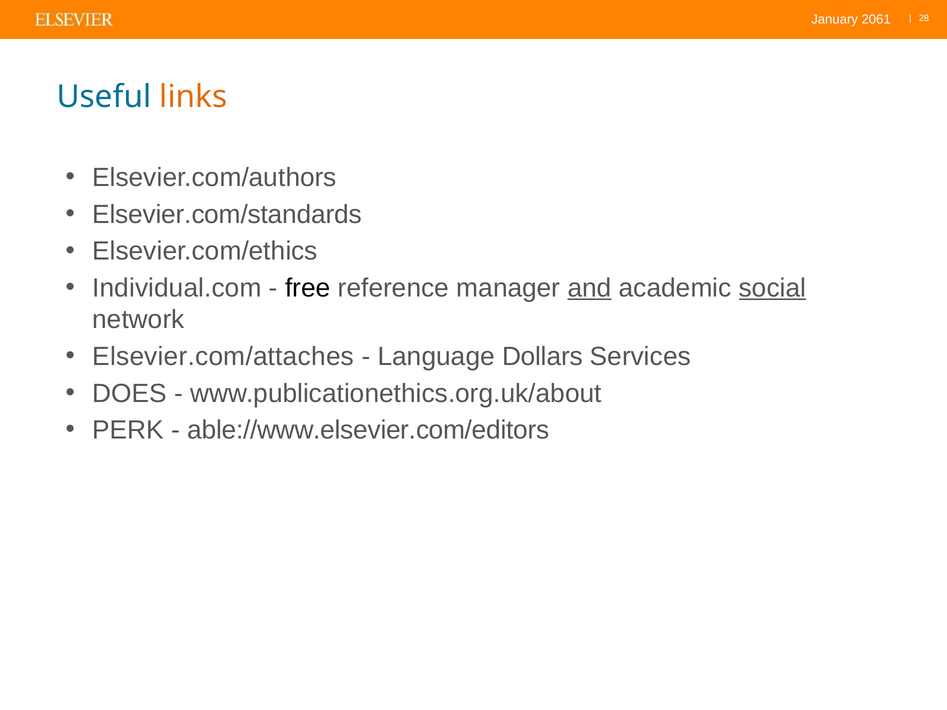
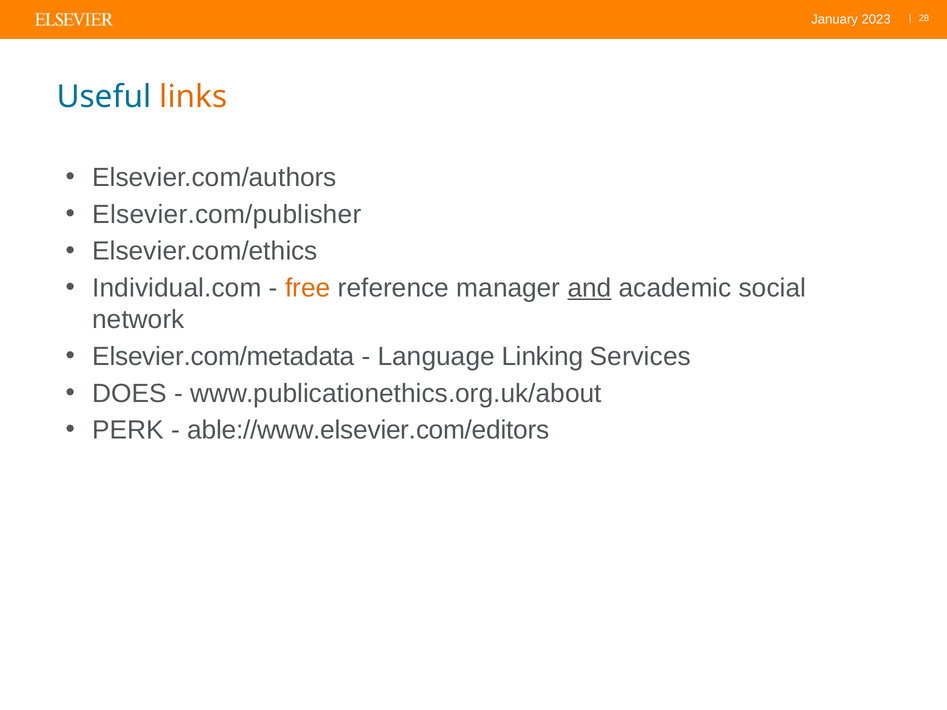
2061: 2061 -> 2023
Elsevier.com/standards: Elsevier.com/standards -> Elsevier.com/publisher
free colour: black -> orange
social underline: present -> none
Elsevier.com/attaches: Elsevier.com/attaches -> Elsevier.com/metadata
Dollars: Dollars -> Linking
